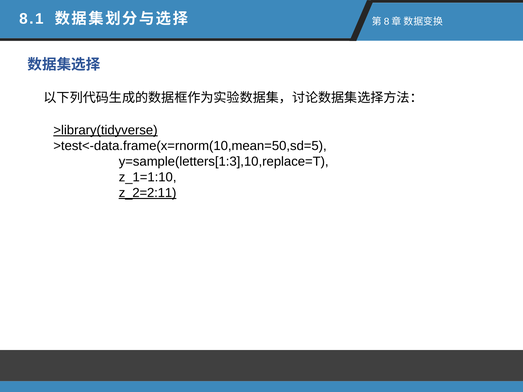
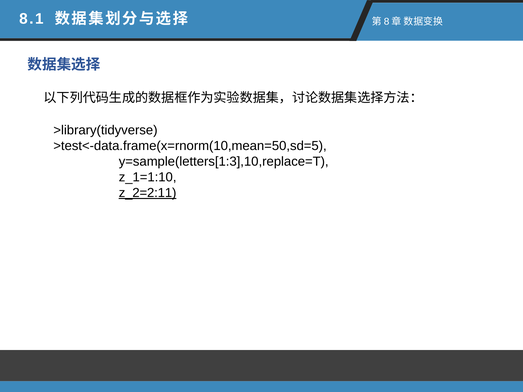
>library(tidyverse underline: present -> none
